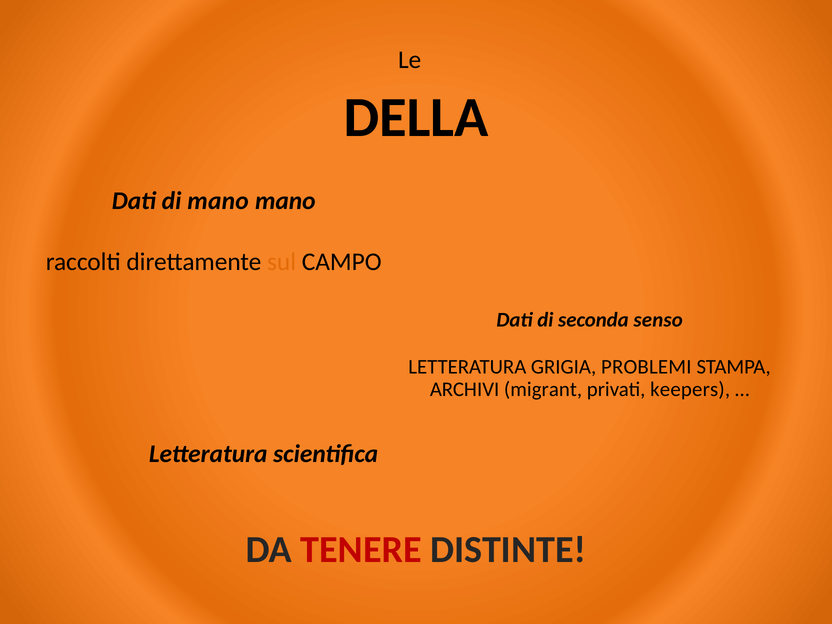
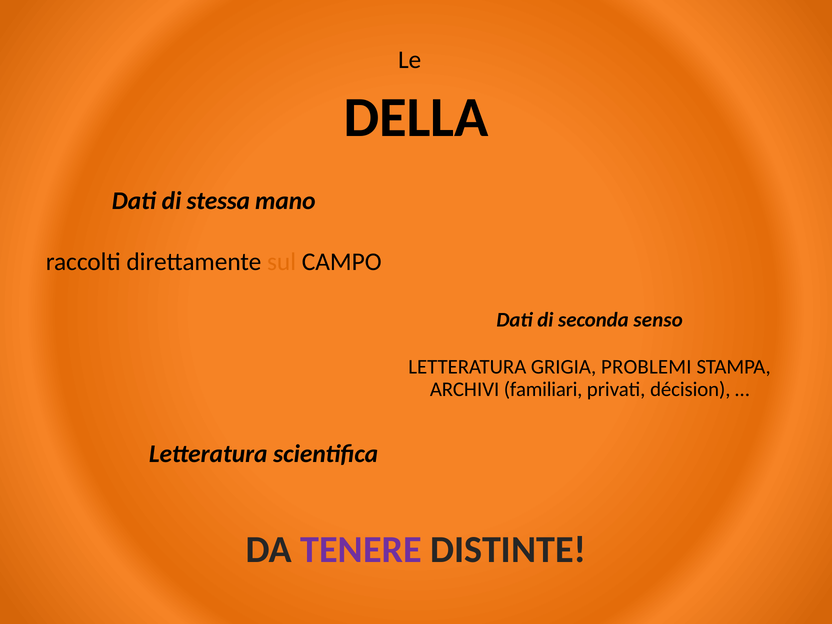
di mano: mano -> stessa
migrant: migrant -> familiari
keepers: keepers -> décision
TENERE colour: red -> purple
